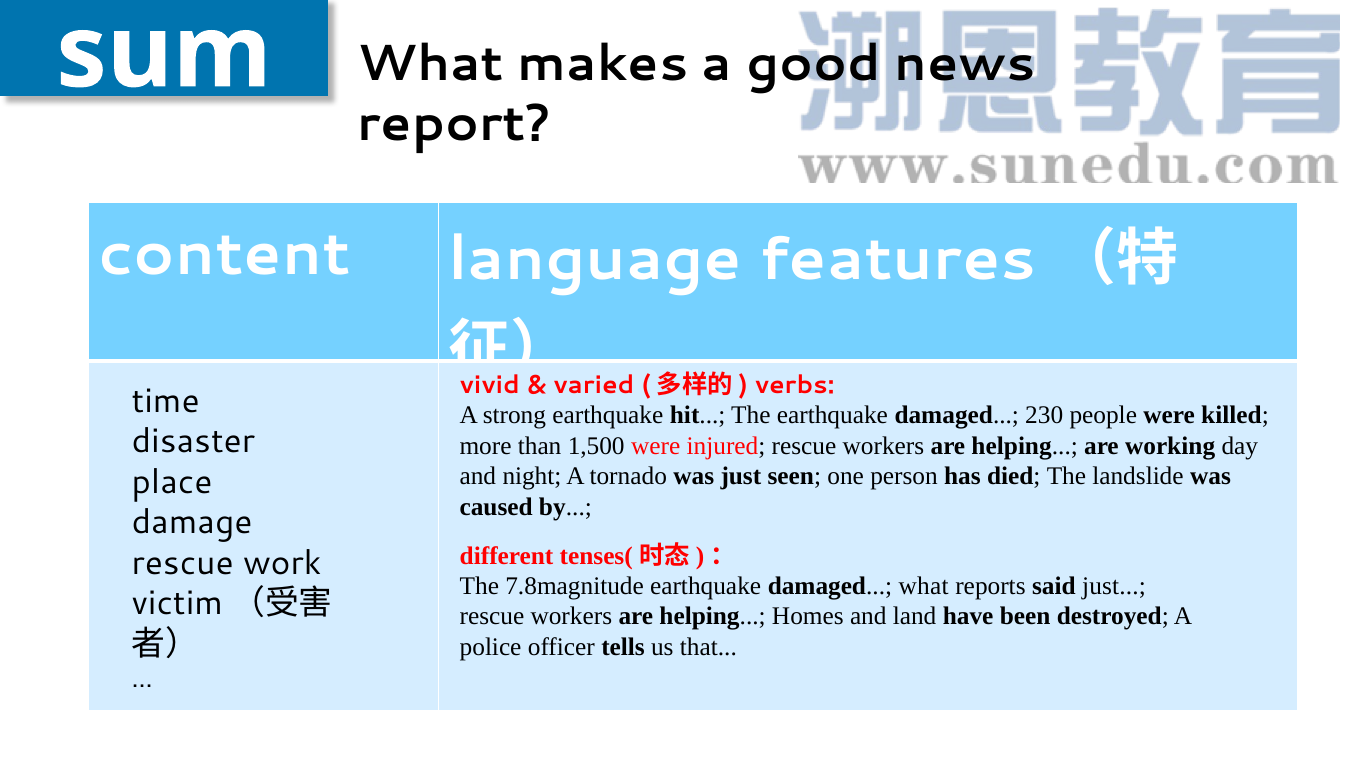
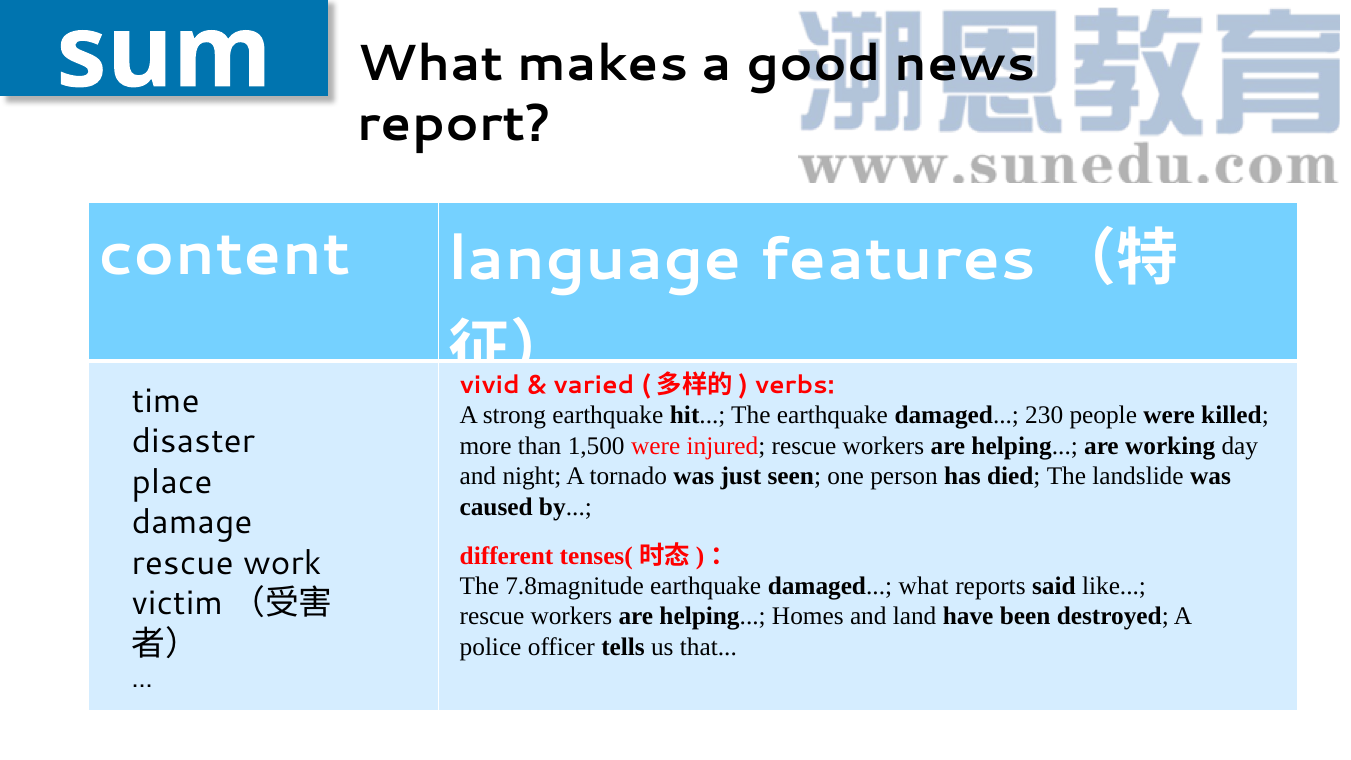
said just: just -> like
